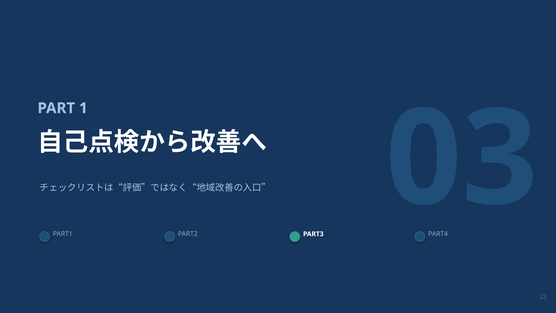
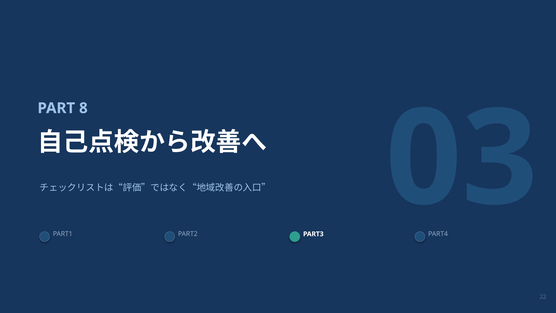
1: 1 -> 8
